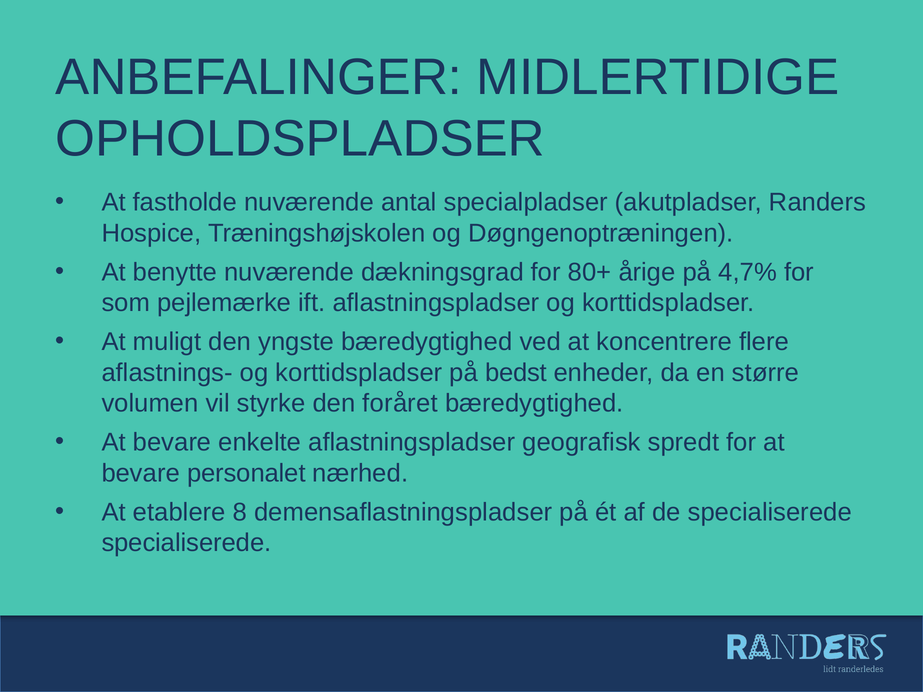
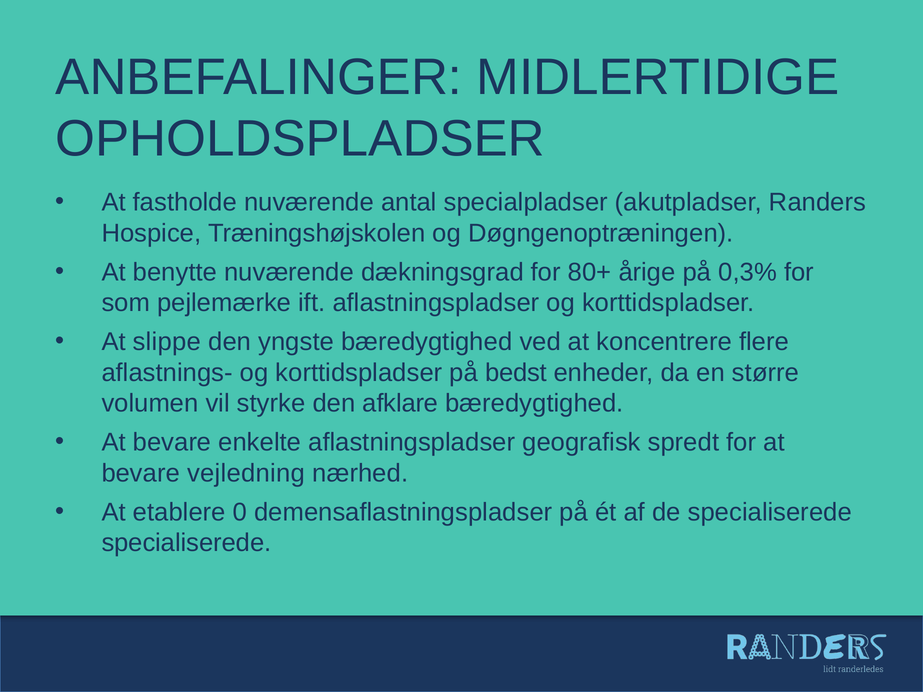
4,7%: 4,7% -> 0,3%
muligt: muligt -> slippe
foråret: foråret -> afklare
personalet: personalet -> vejledning
etablere 8: 8 -> 0
